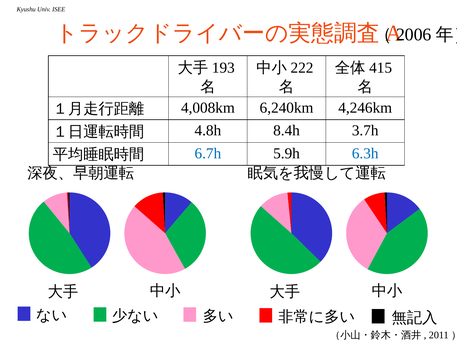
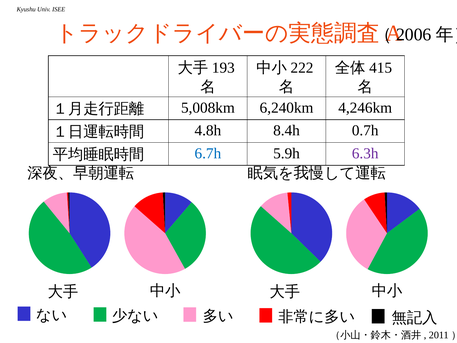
4,008km: 4,008km -> 5,008km
3.7h: 3.7h -> 0.7h
6.3h colour: blue -> purple
